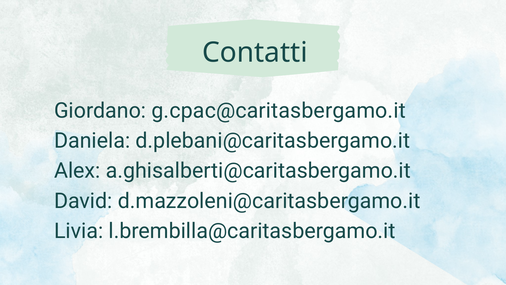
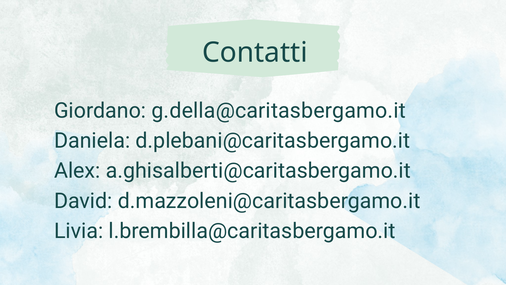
g.cpac@caritasbergamo.it: g.cpac@caritasbergamo.it -> g.della@caritasbergamo.it
